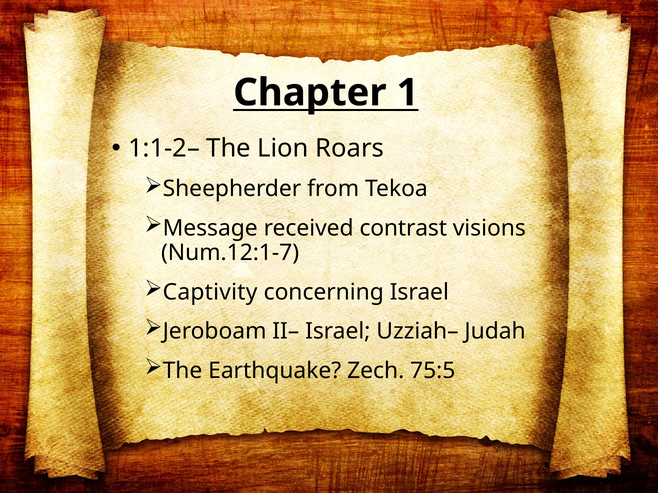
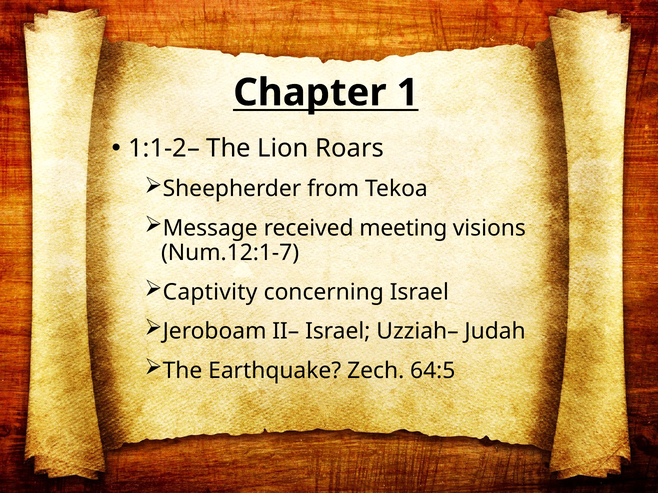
contrast: contrast -> meeting
75:5: 75:5 -> 64:5
